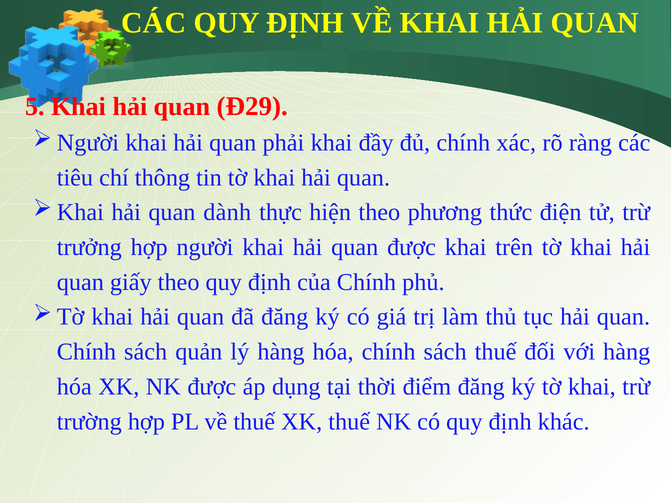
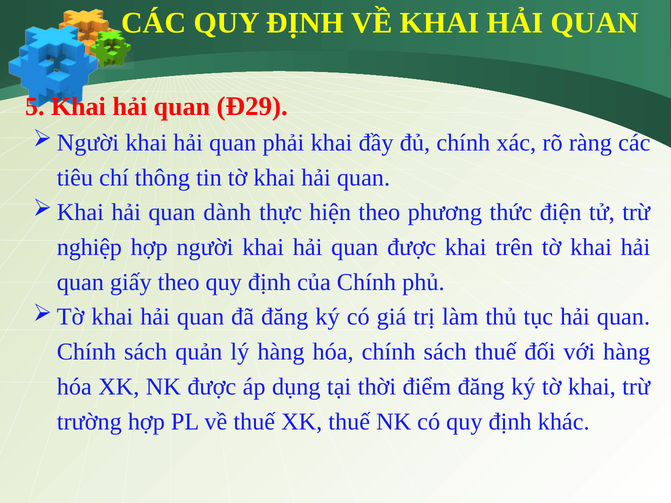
trưởng: trưởng -> nghiệp
